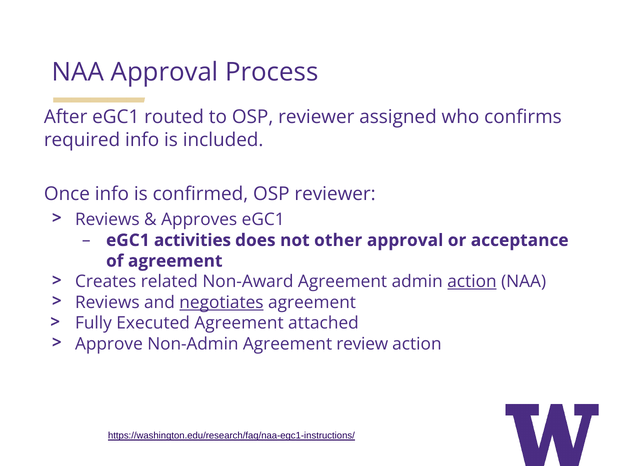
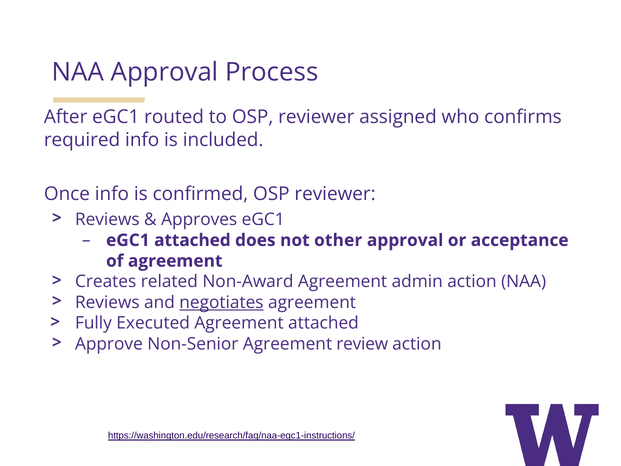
eGC1 activities: activities -> attached
action at (472, 282) underline: present -> none
Non-Admin: Non-Admin -> Non-Senior
